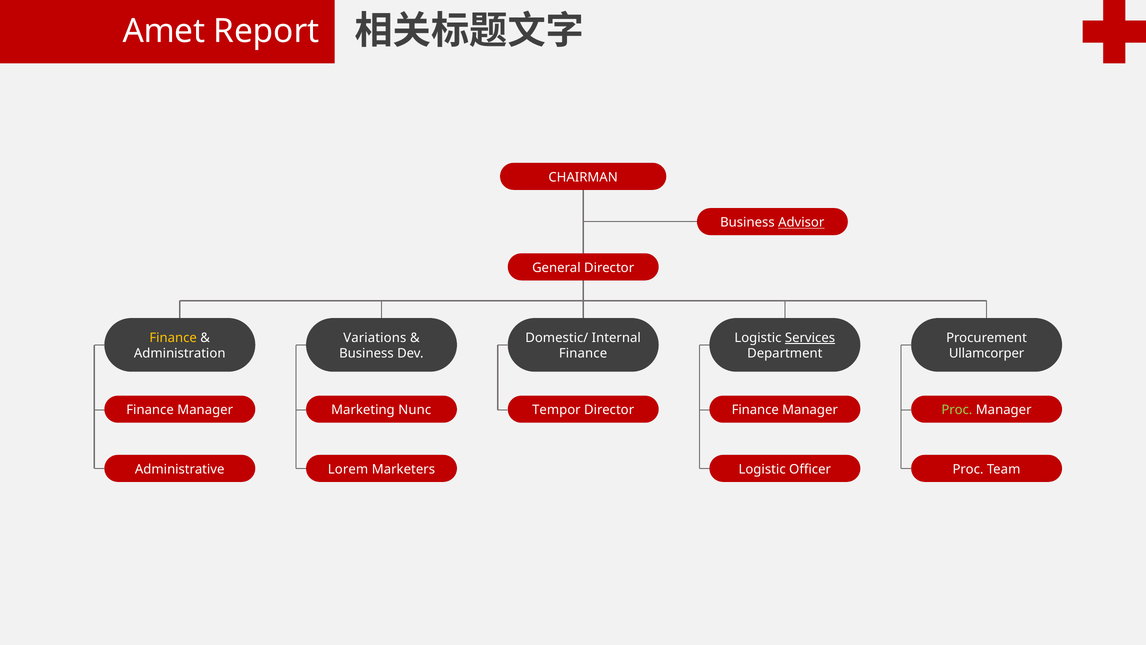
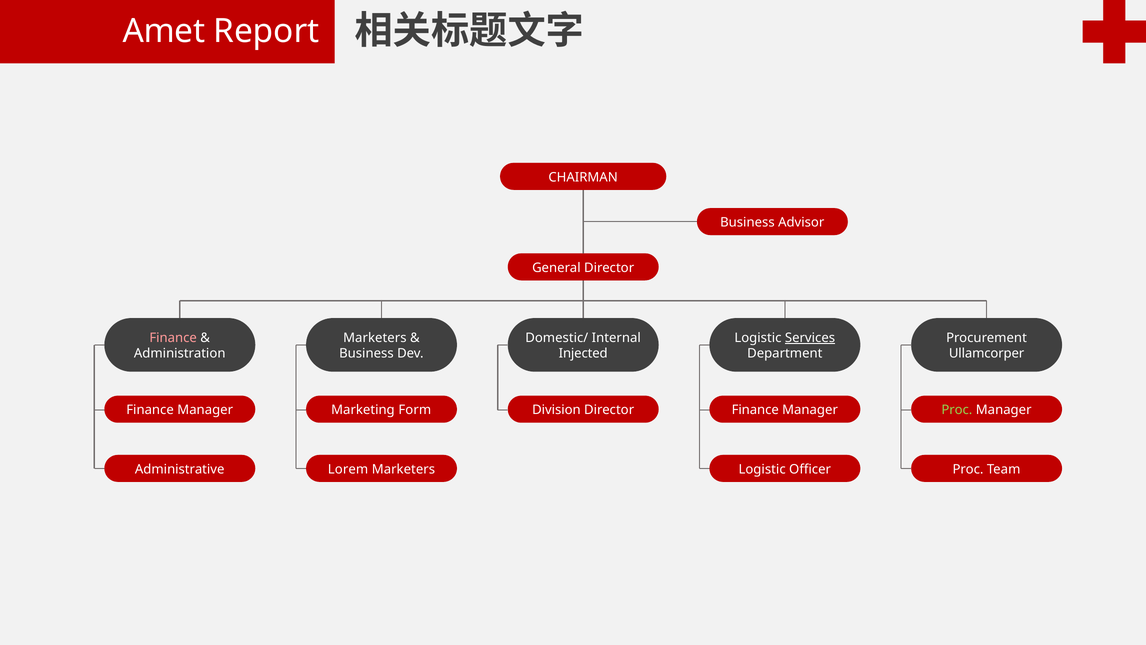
Advisor underline: present -> none
Finance at (173, 338) colour: yellow -> pink
Variations at (375, 338): Variations -> Marketers
Finance at (583, 353): Finance -> Injected
Nunc: Nunc -> Form
Tempor: Tempor -> Division
